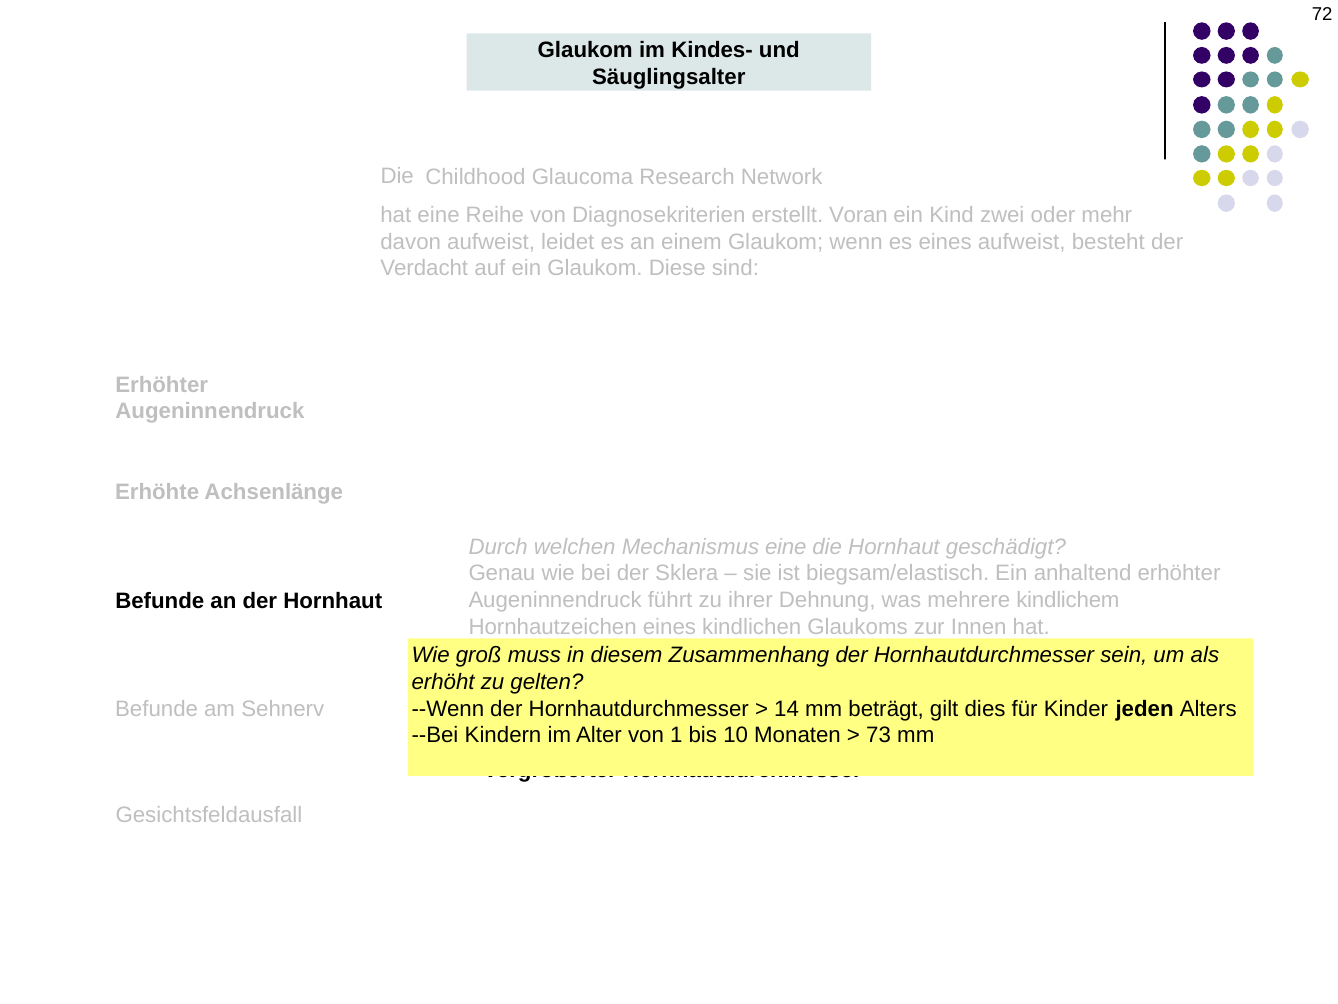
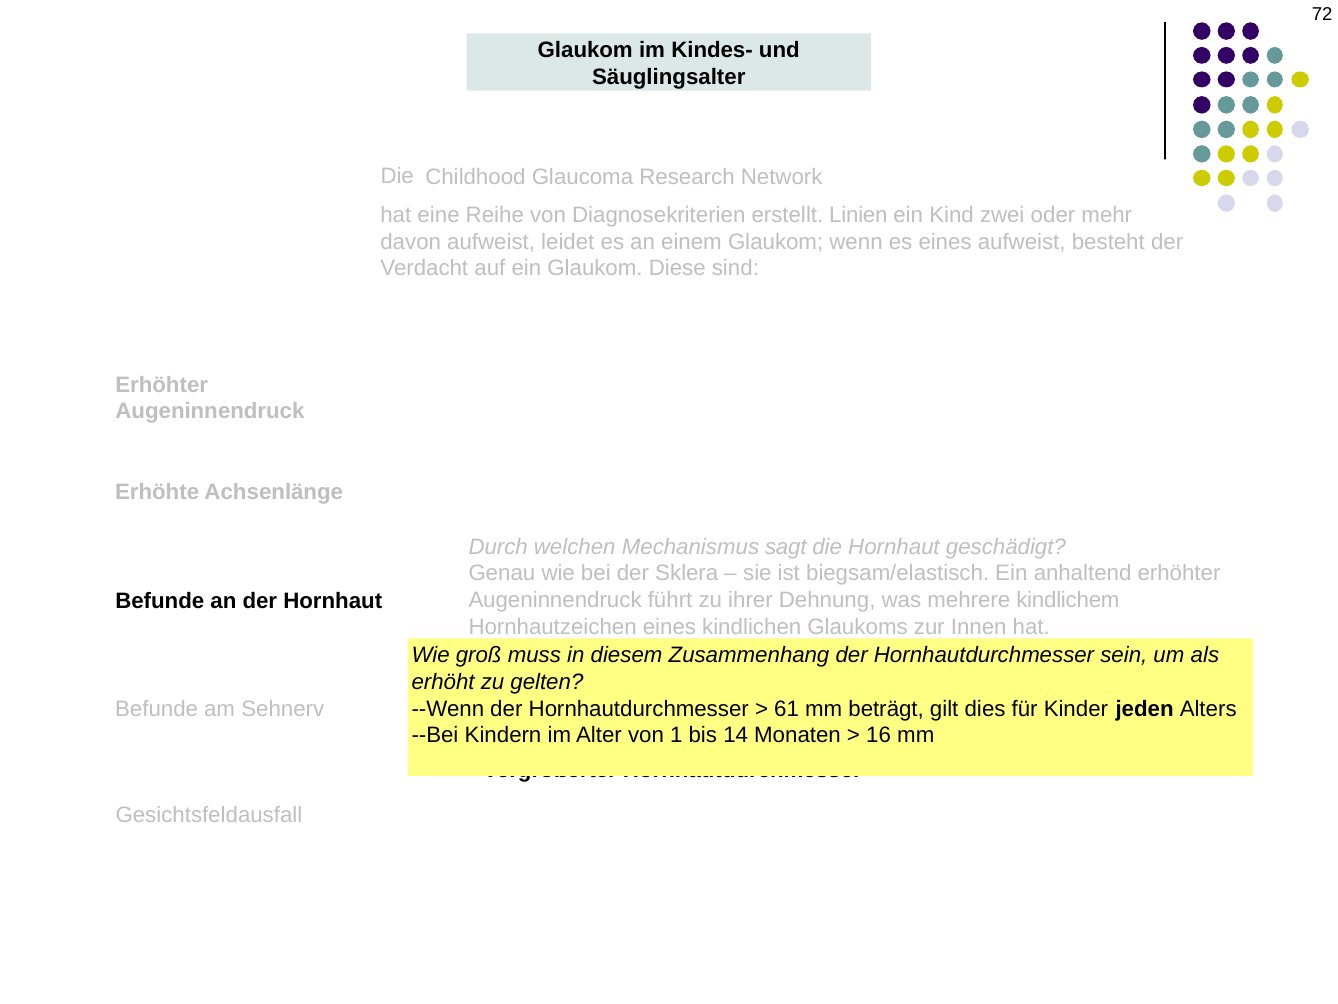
Voran: Voran -> Linien
Mechanismus eine: eine -> sagt
14: 14 -> 61
10: 10 -> 14
73: 73 -> 16
